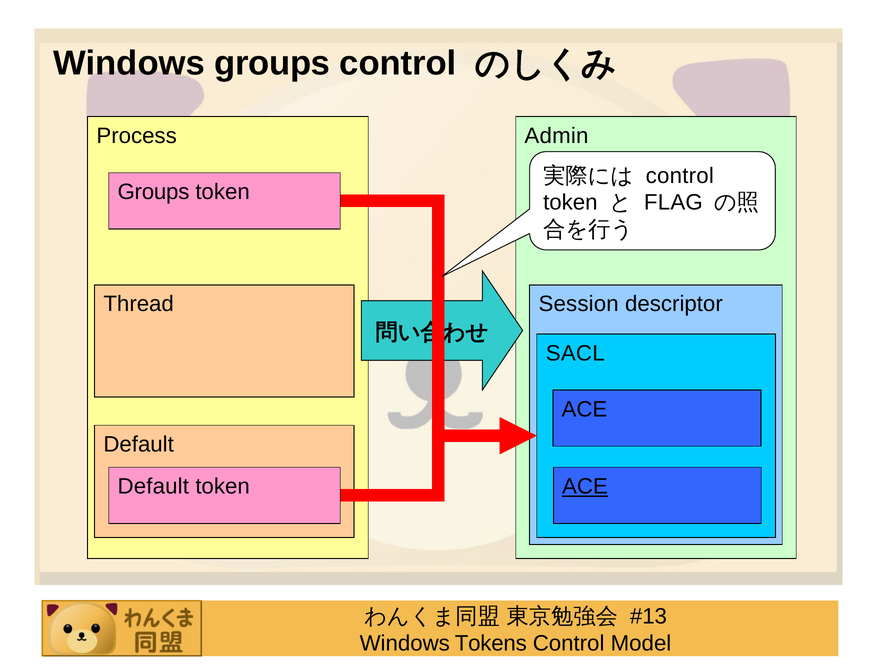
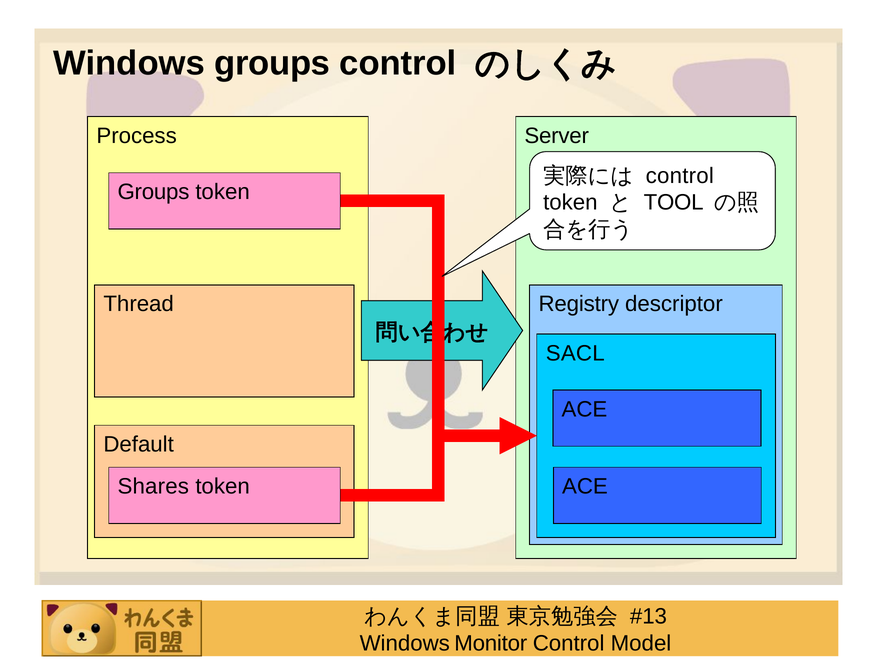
Admin: Admin -> Server
FLAG: FLAG -> TOOL
Session: Session -> Registry
Default at (153, 487): Default -> Shares
ACE at (585, 487) underline: present -> none
Tokens: Tokens -> Monitor
